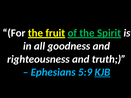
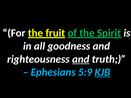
and at (81, 59) underline: none -> present
